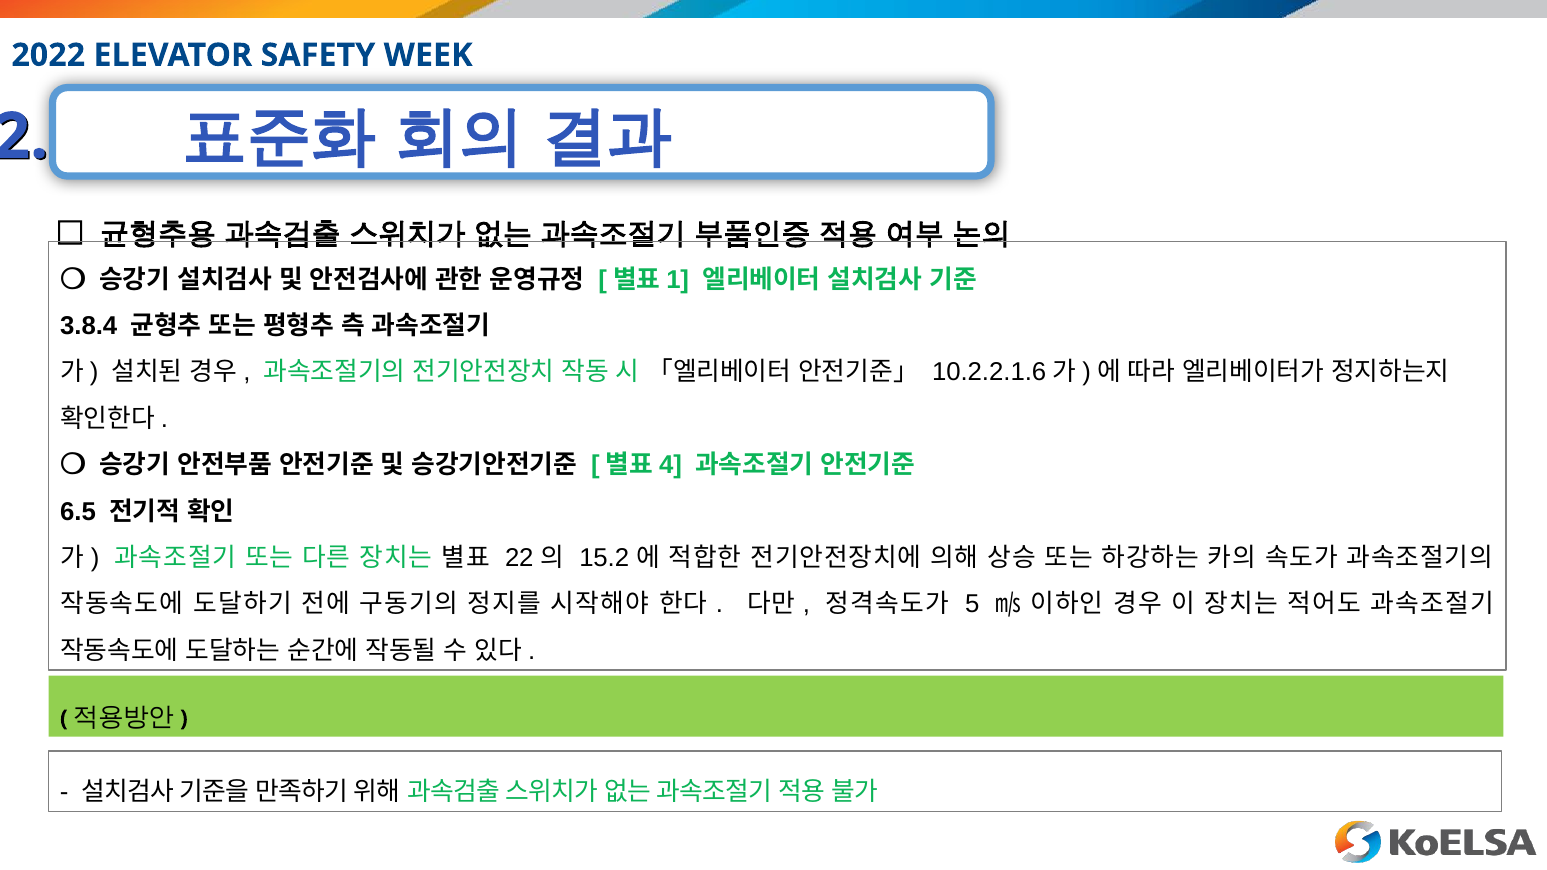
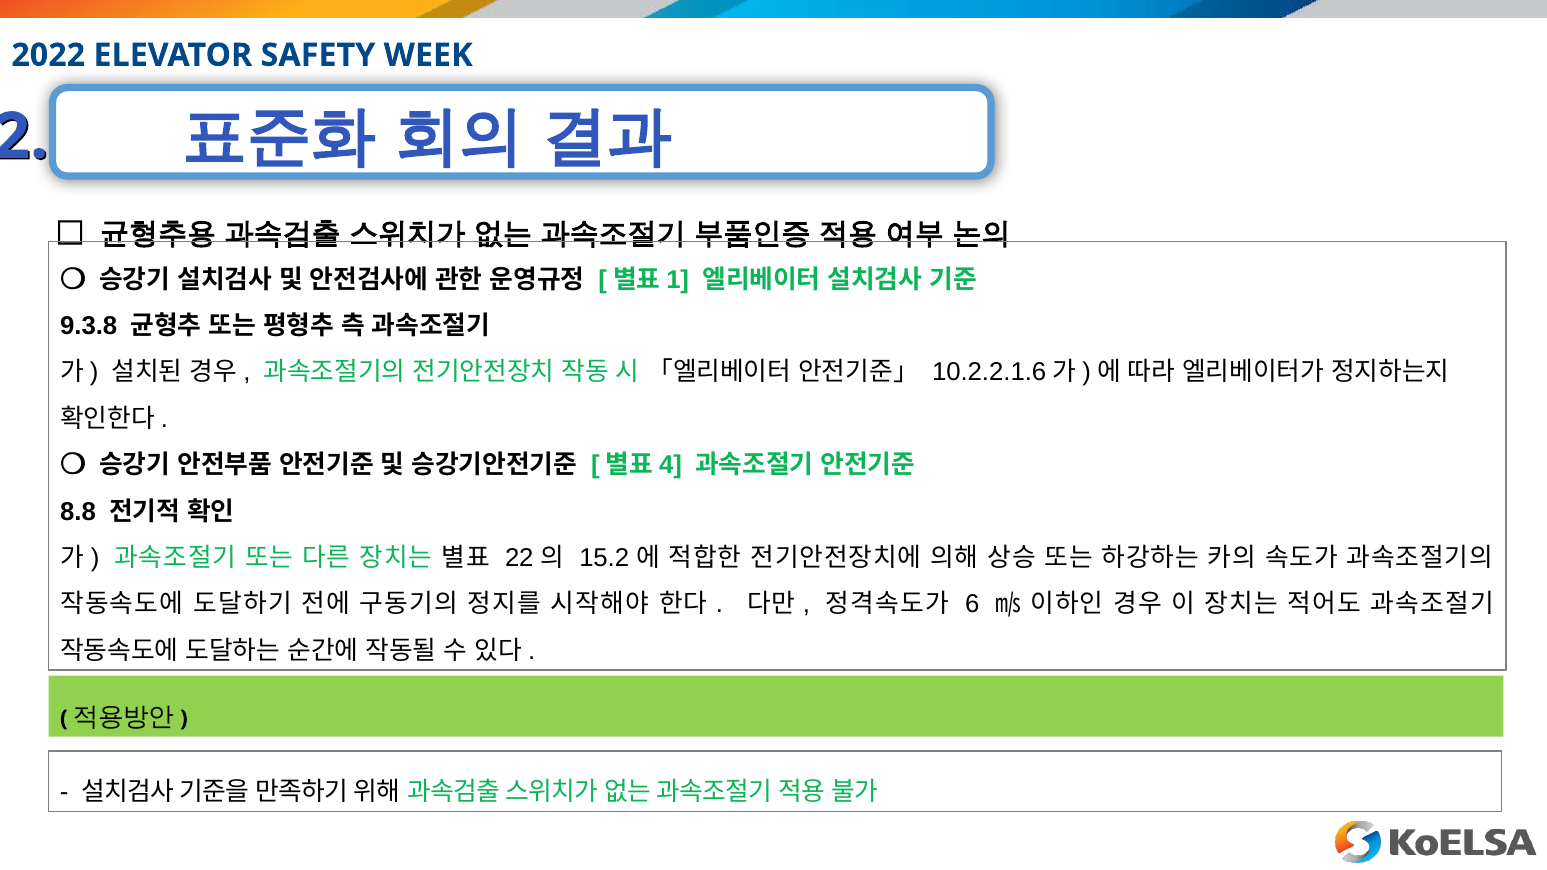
3.8.4: 3.8.4 -> 9.3.8
6.5: 6.5 -> 8.8
5: 5 -> 6
